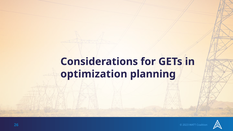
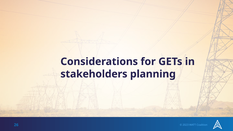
optimization: optimization -> stakeholders
